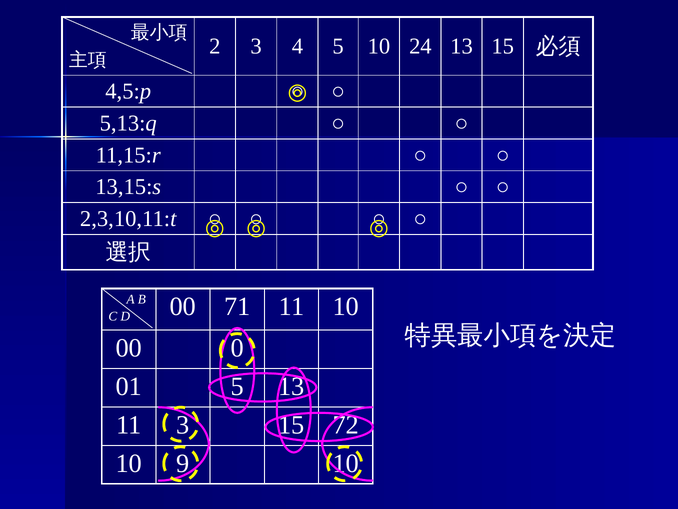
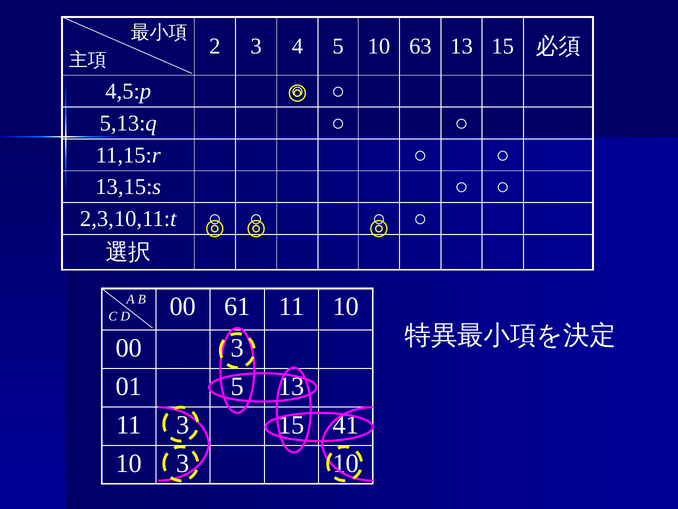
24: 24 -> 63
71: 71 -> 61
00 0: 0 -> 3
72: 72 -> 41
10 9: 9 -> 3
